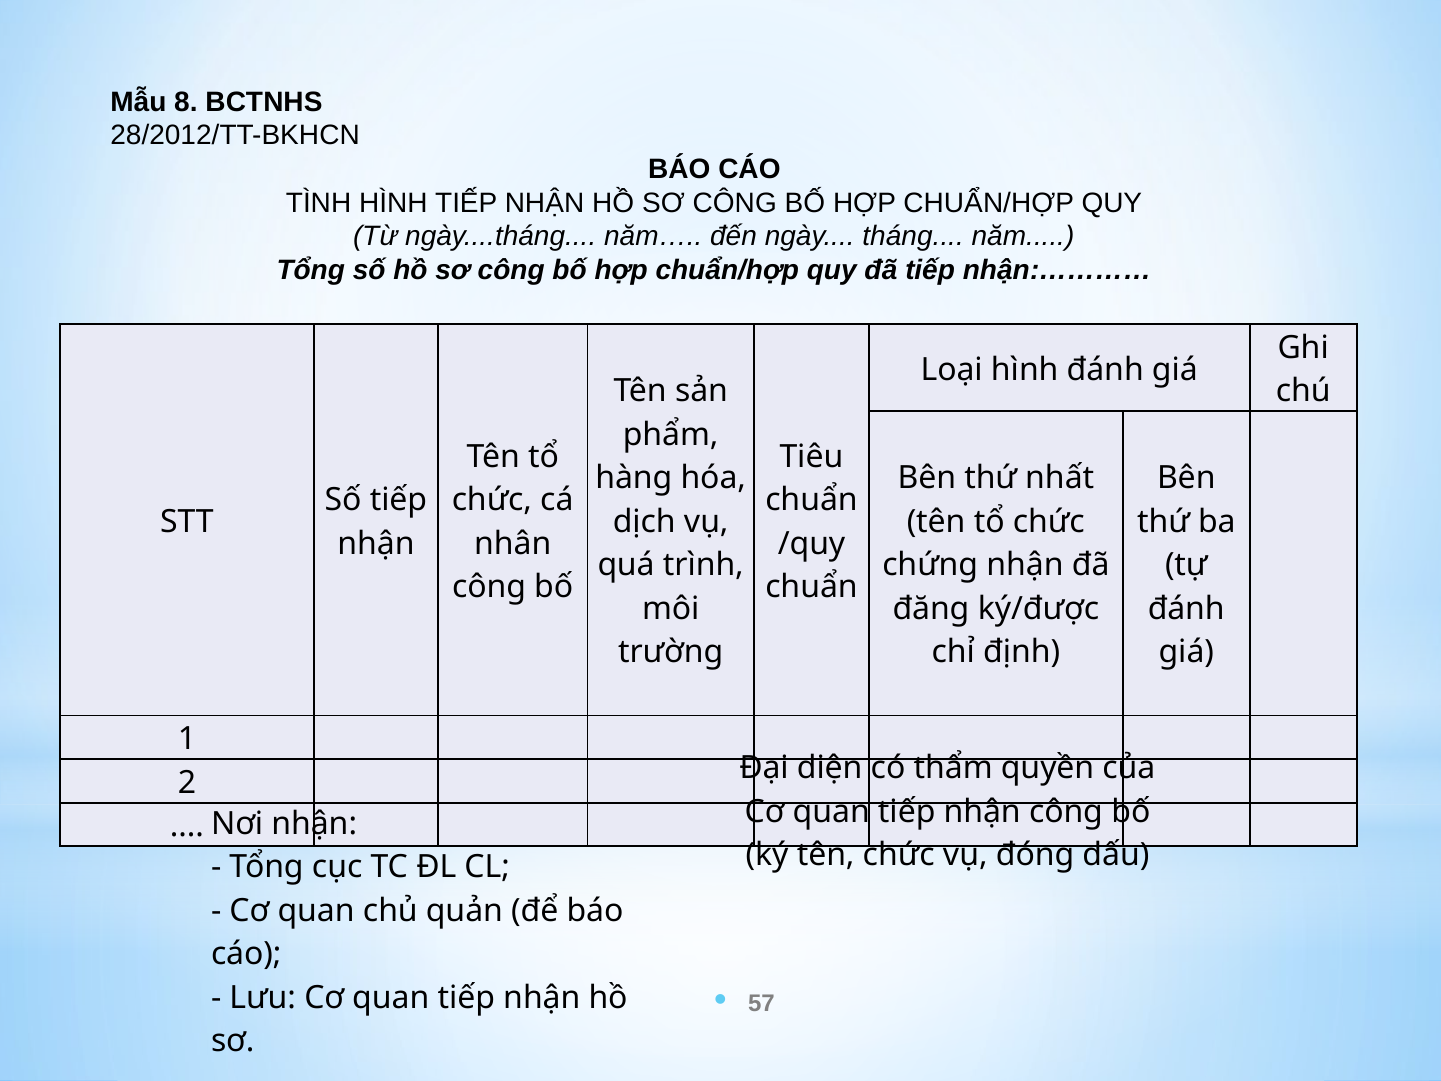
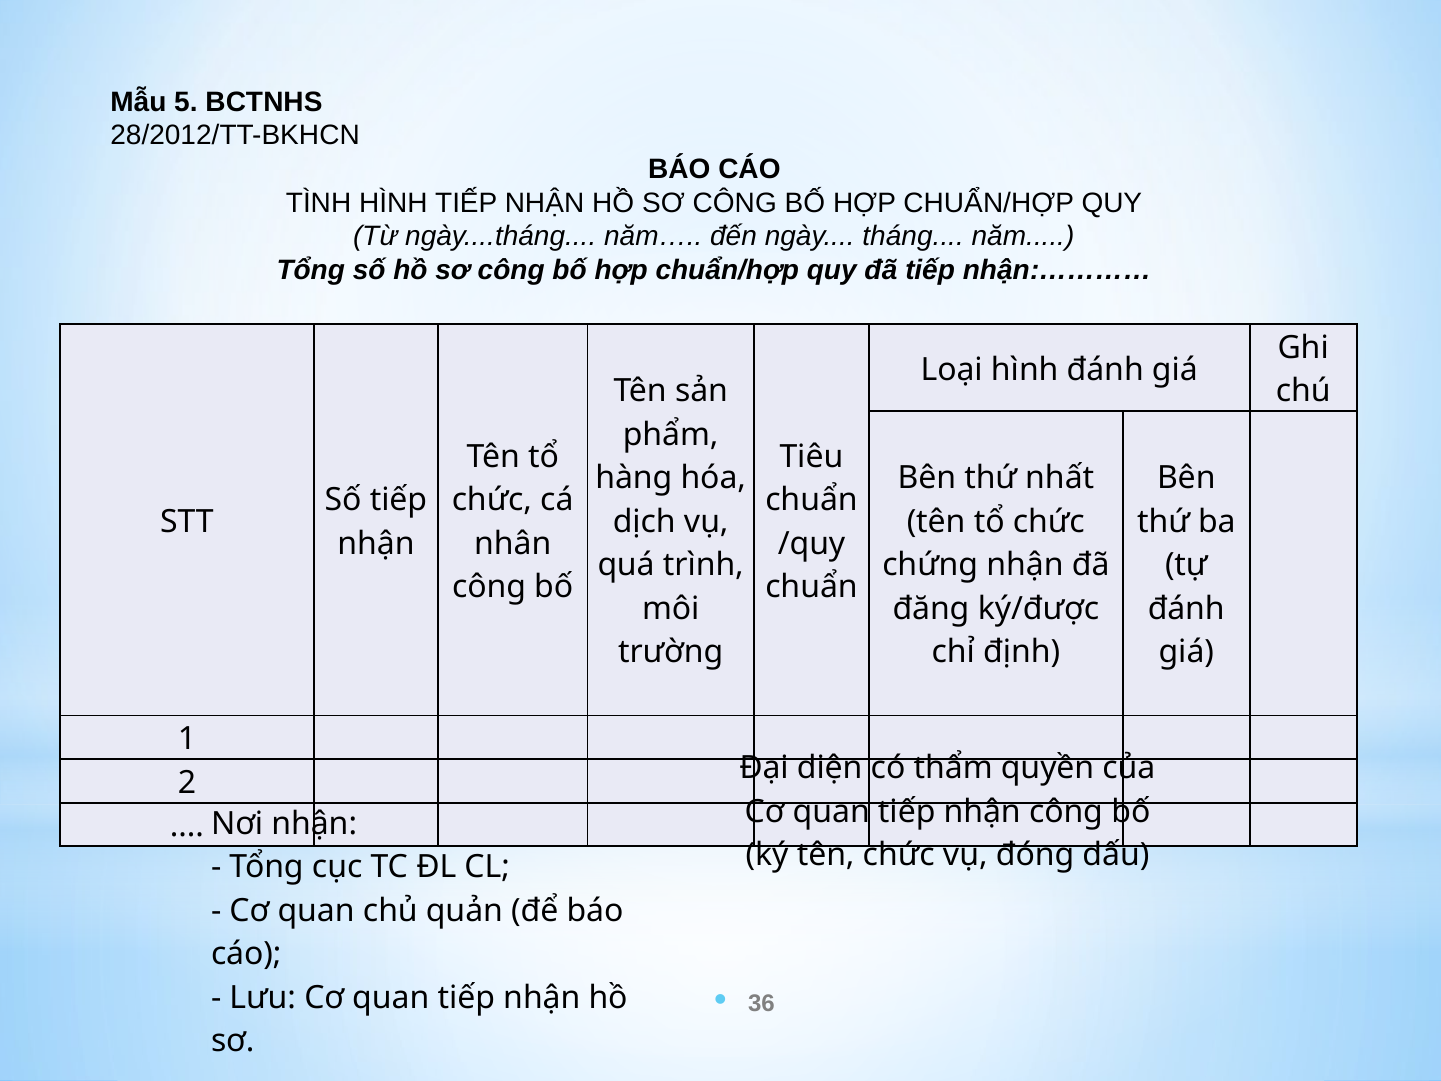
8: 8 -> 5
57: 57 -> 36
